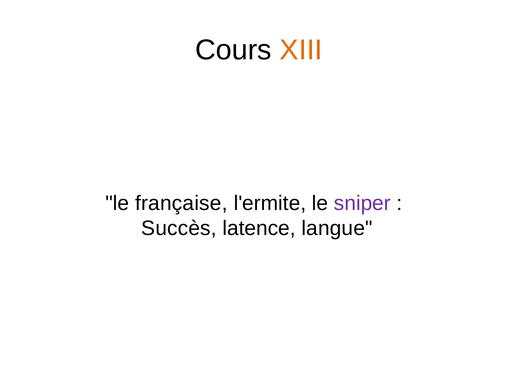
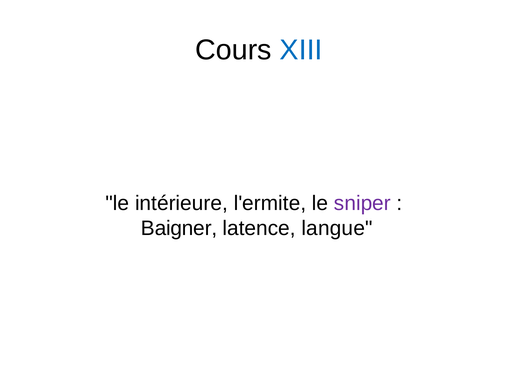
XIII colour: orange -> blue
française: française -> intérieure
Succès: Succès -> Baigner
